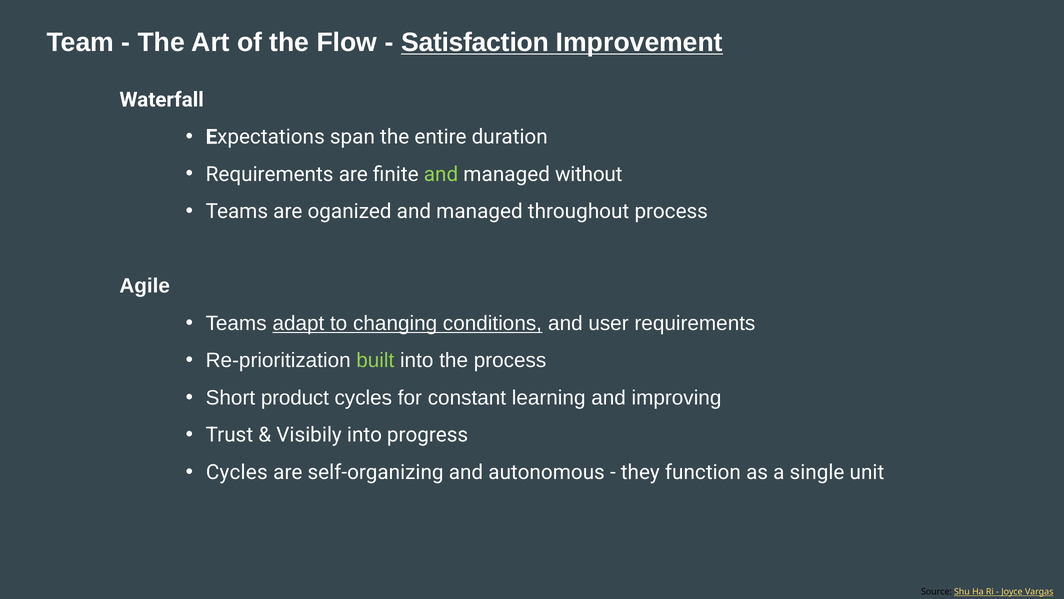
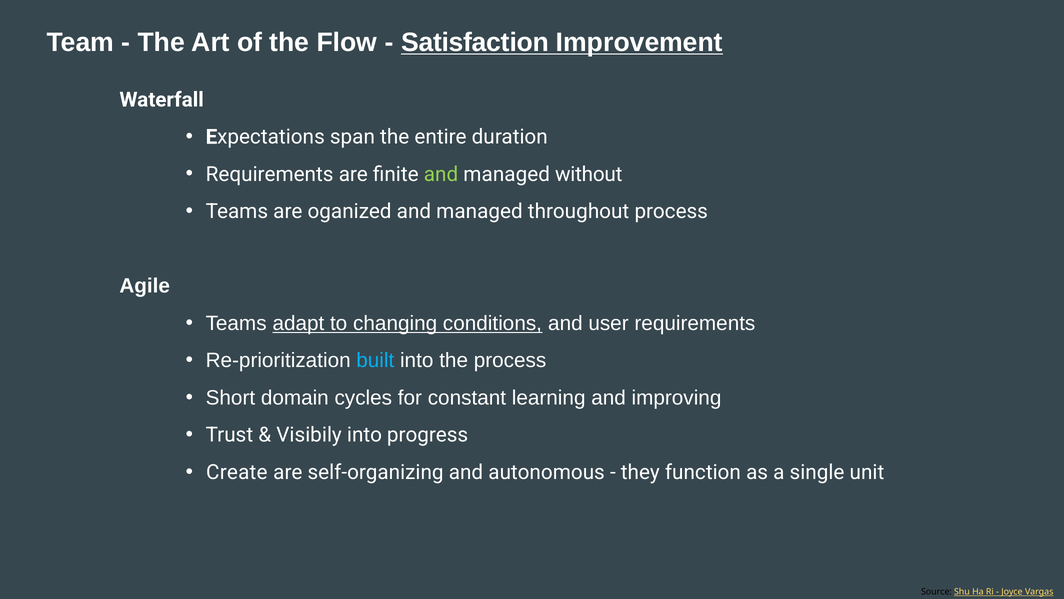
built colour: light green -> light blue
product: product -> domain
Cycles at (237, 472): Cycles -> Create
